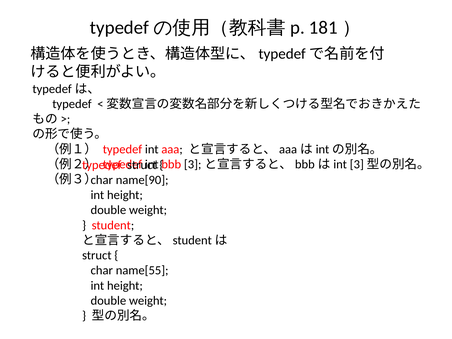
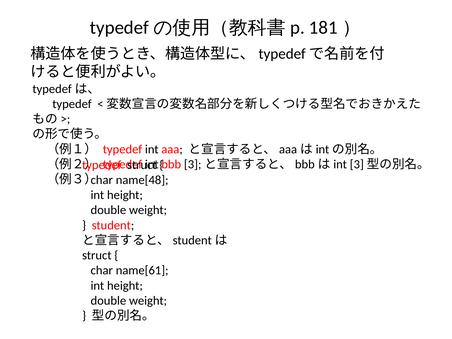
name[90: name[90 -> name[48
name[55: name[55 -> name[61
